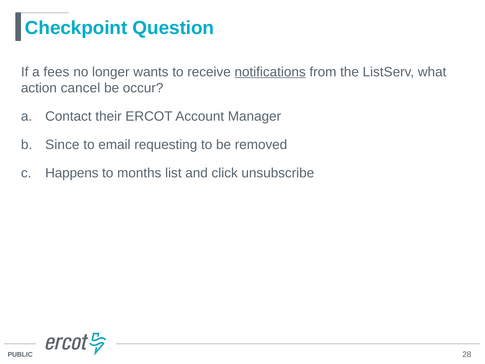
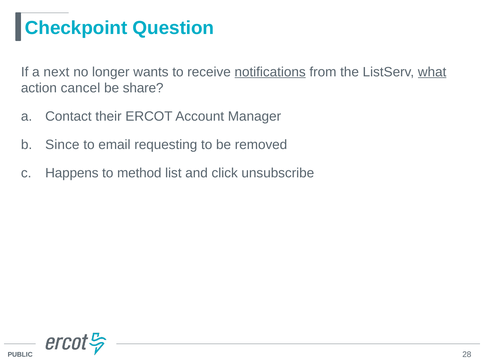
fees: fees -> next
what underline: none -> present
occur: occur -> share
months: months -> method
